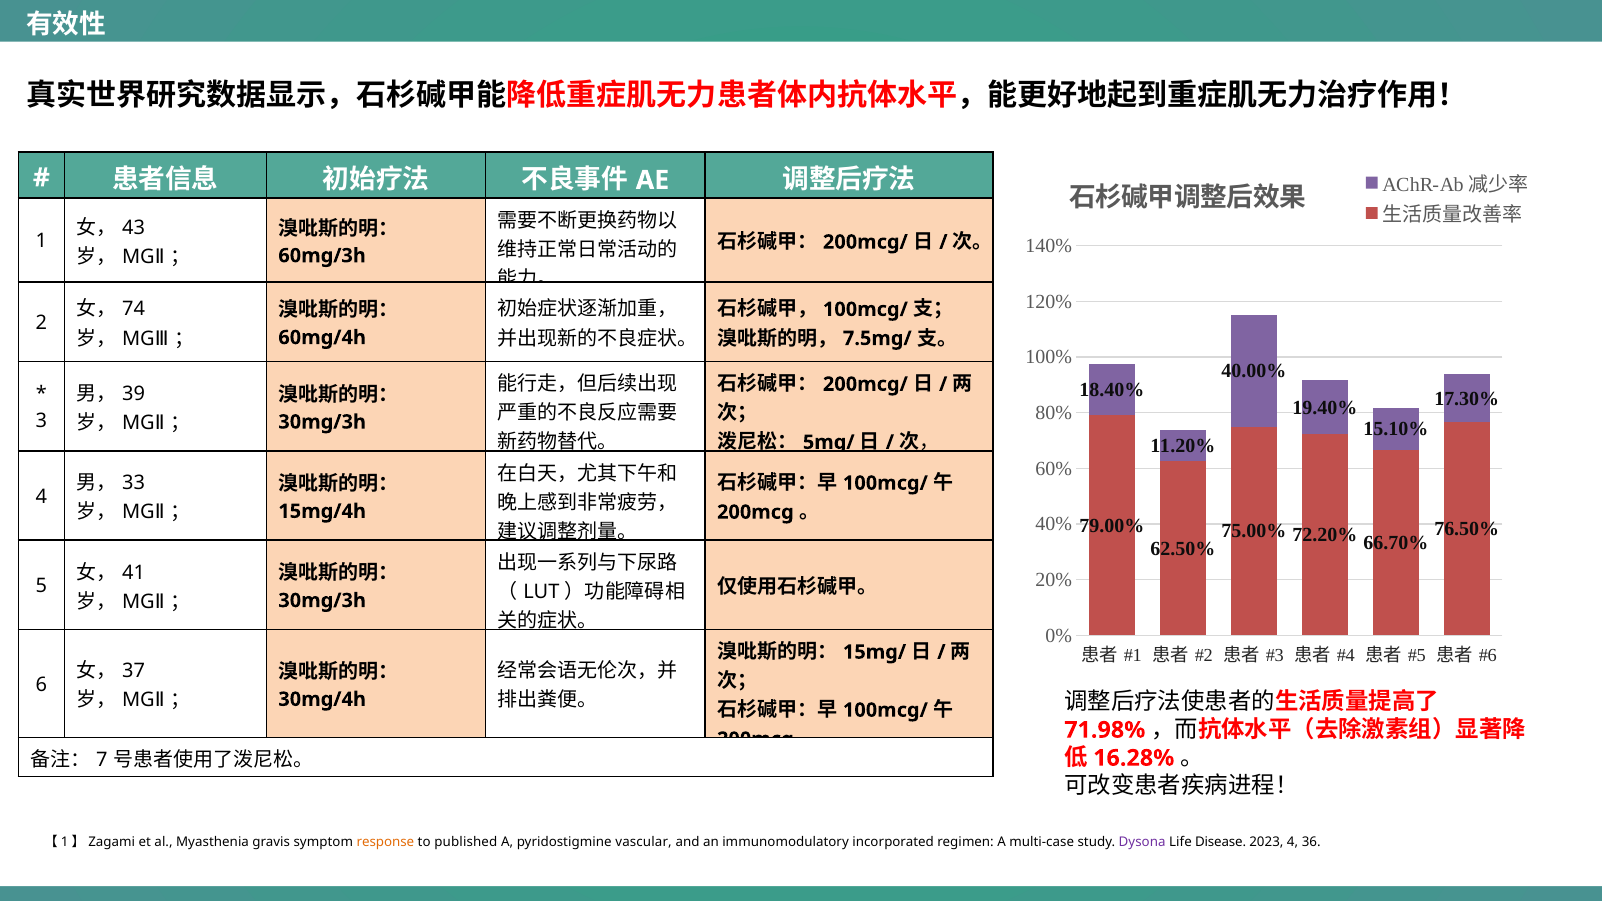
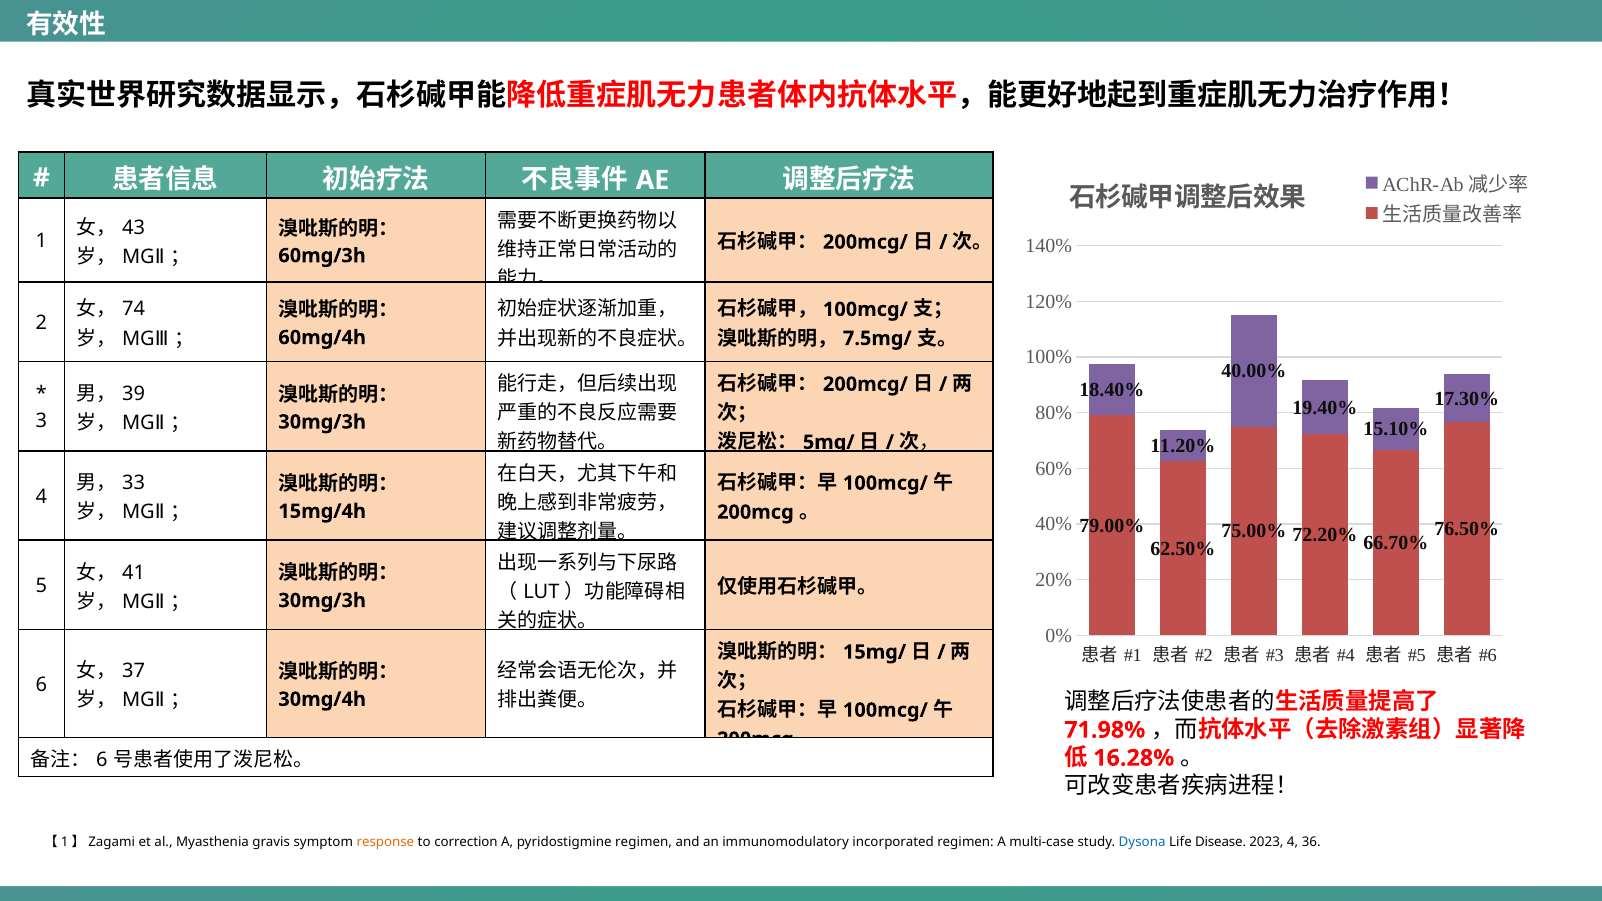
7 at (102, 760): 7 -> 6
published: published -> correction
pyridostigmine vascular: vascular -> regimen
Dysona colour: purple -> blue
